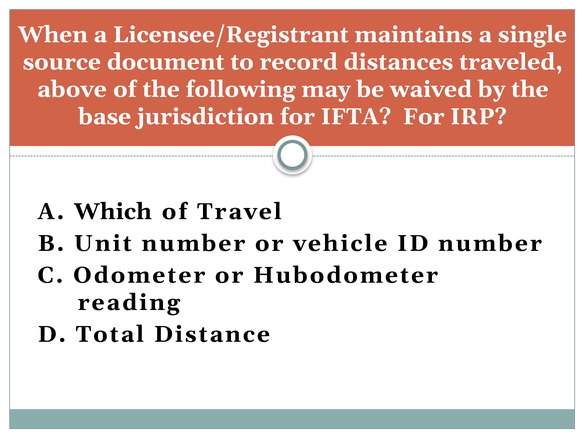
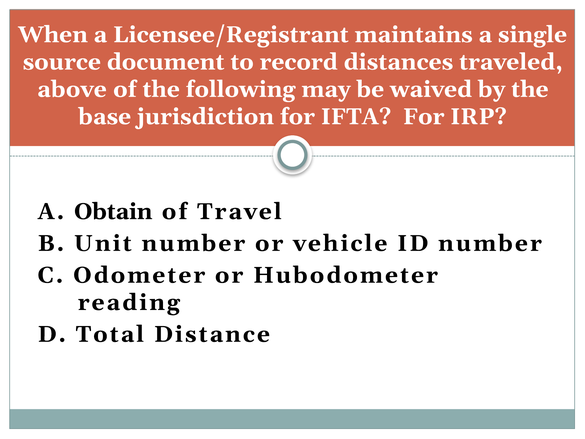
Which: Which -> Obtain
